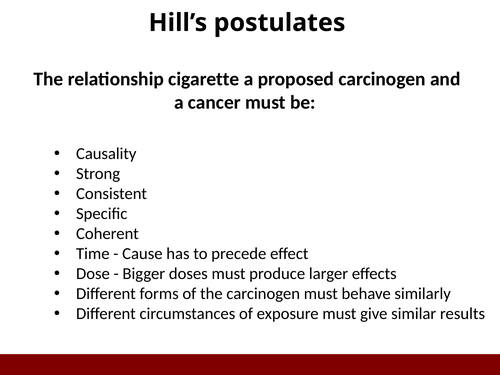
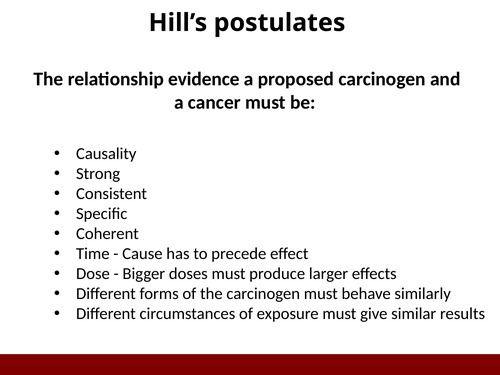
cigarette: cigarette -> evidence
